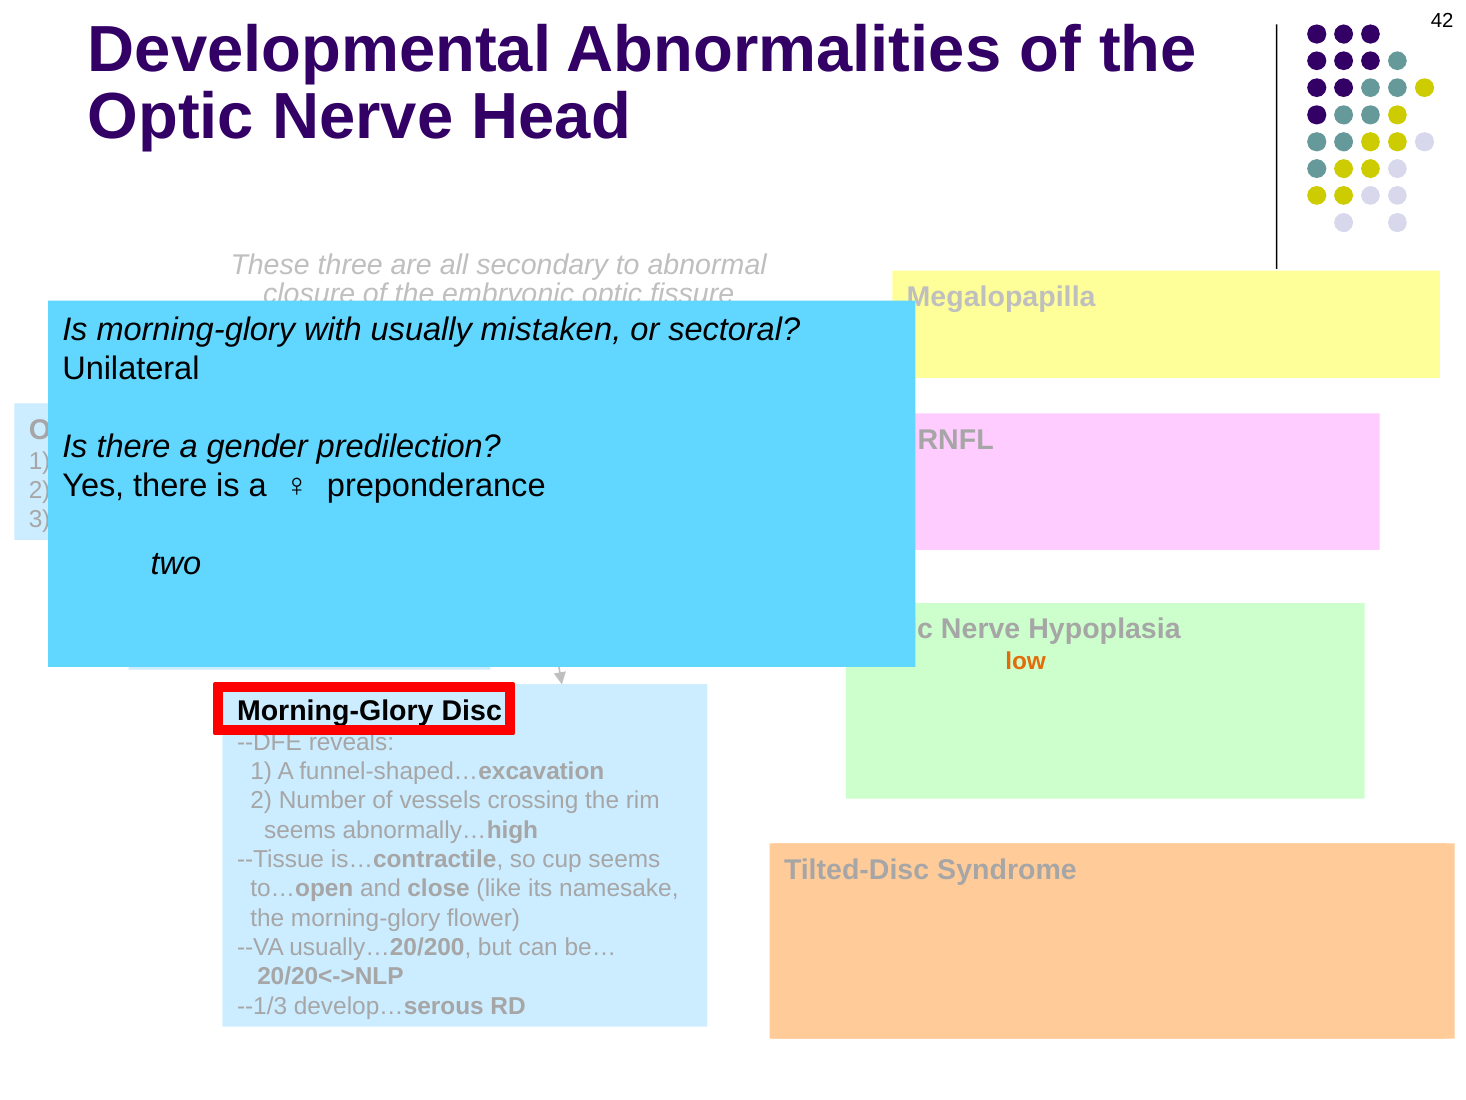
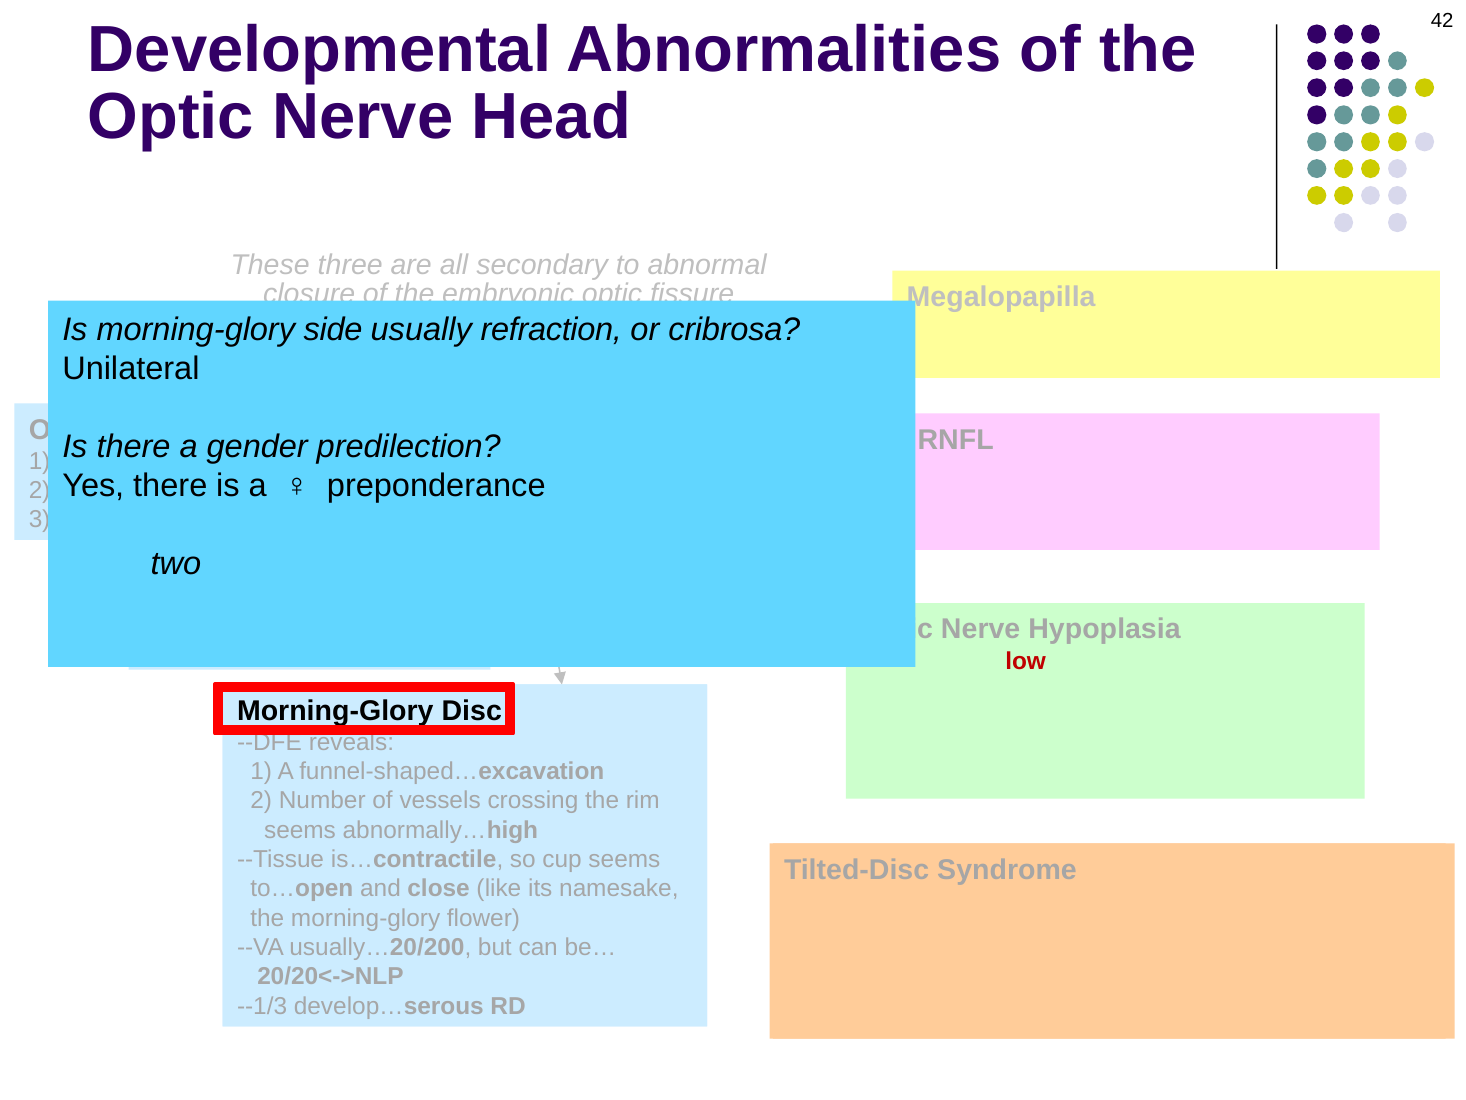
morning-glory with: with -> side
usually mistaken: mistaken -> refraction
or sectoral: sectoral -> cribrosa
low colour: orange -> red
